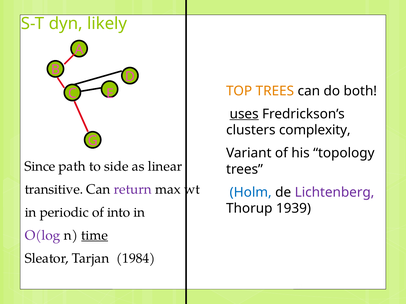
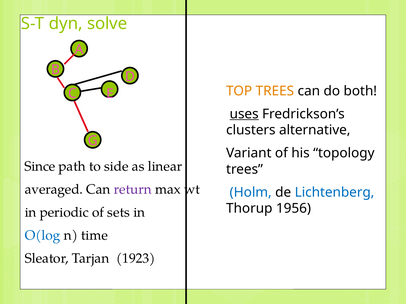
likely: likely -> solve
complexity: complexity -> alternative
transitive: transitive -> averaged
Lichtenberg colour: purple -> blue
1939: 1939 -> 1956
into: into -> sets
O(log colour: purple -> blue
time underline: present -> none
1984: 1984 -> 1923
